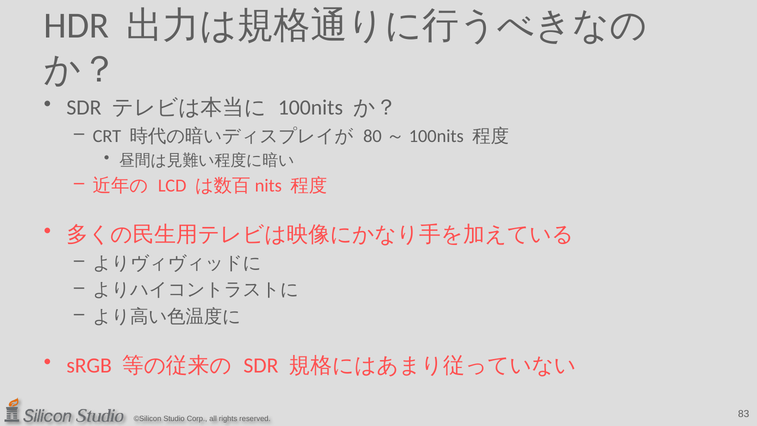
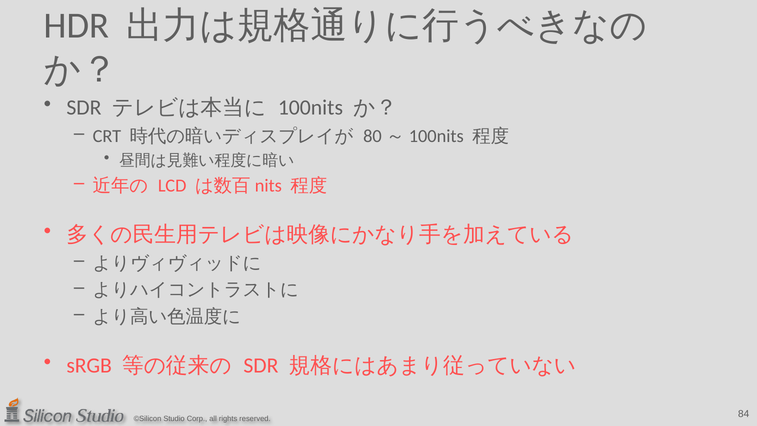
83: 83 -> 84
